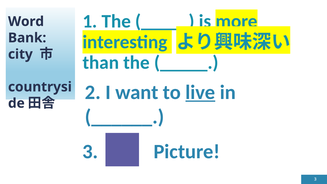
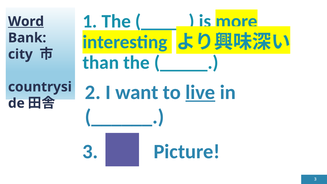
Word underline: none -> present
